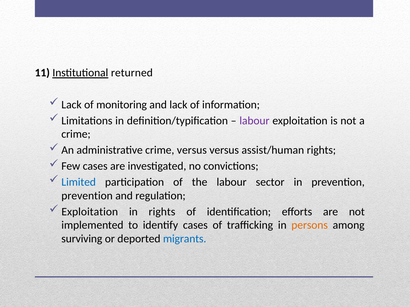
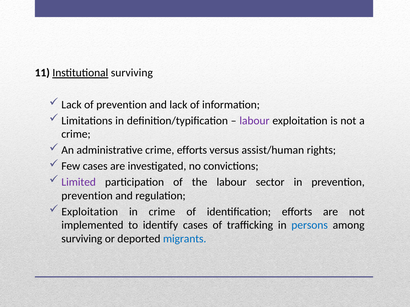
Institutional returned: returned -> surviving
of monitoring: monitoring -> prevention
crime versus: versus -> efforts
Limited colour: blue -> purple
in rights: rights -> crime
persons colour: orange -> blue
